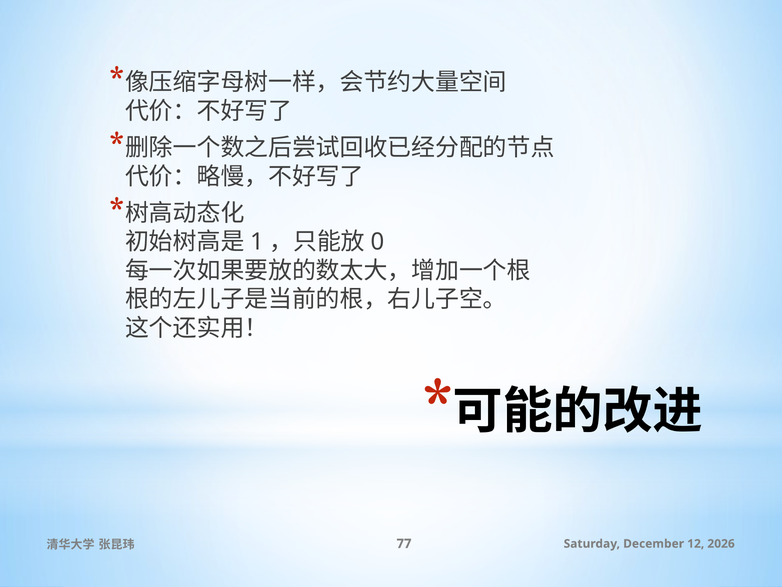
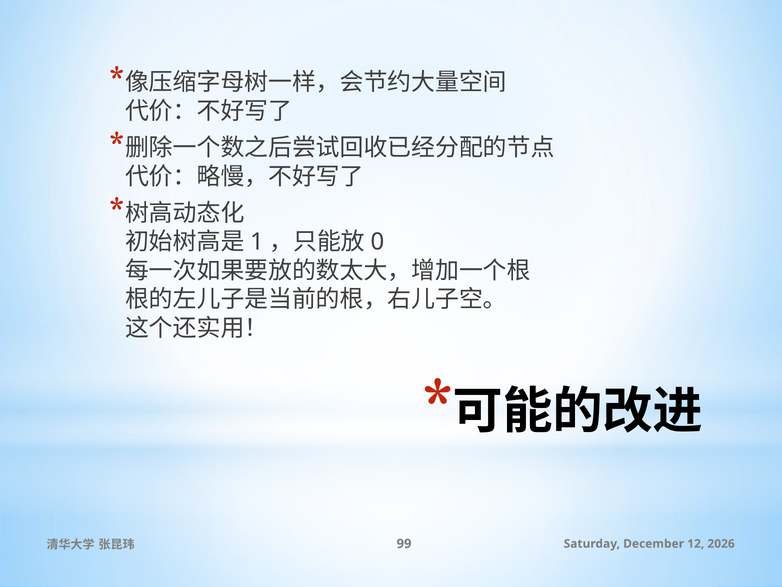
77: 77 -> 99
